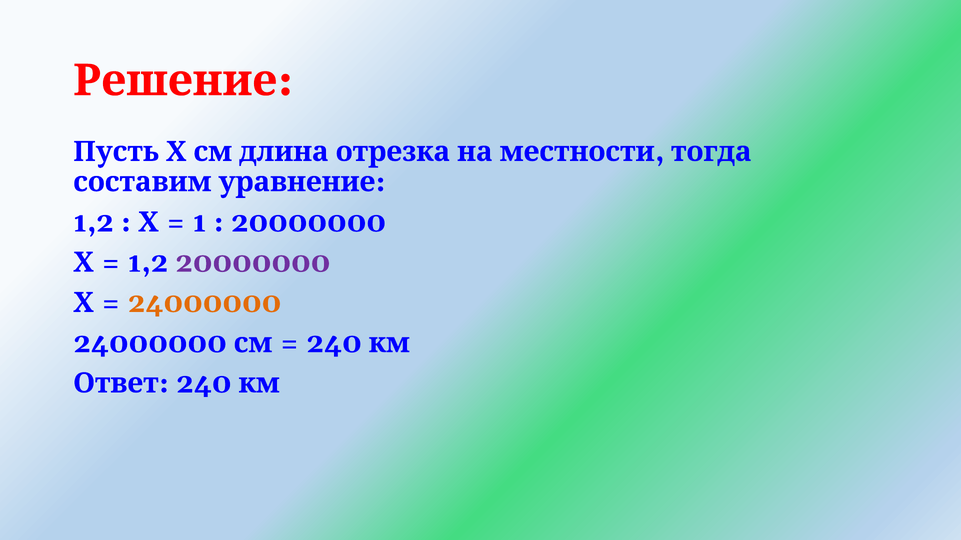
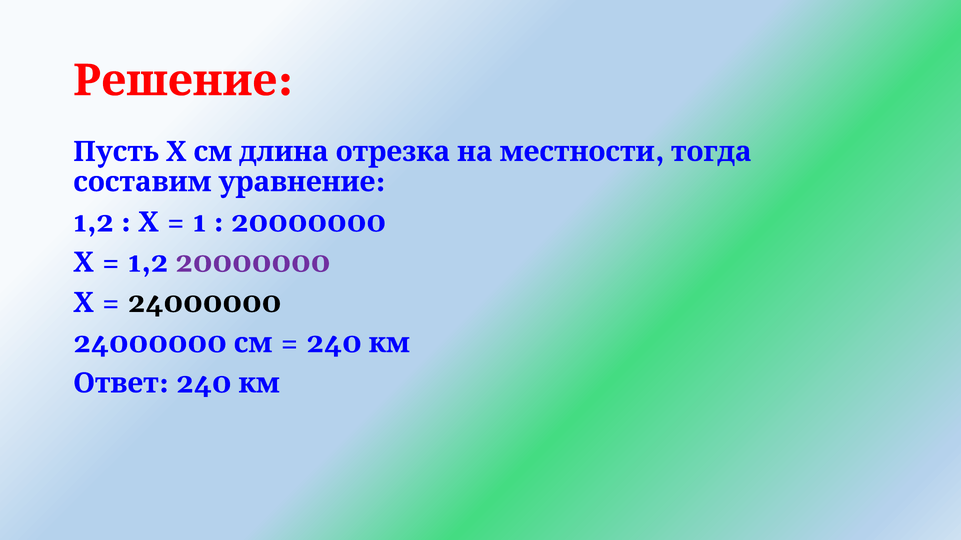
24000000 at (205, 303) colour: orange -> black
